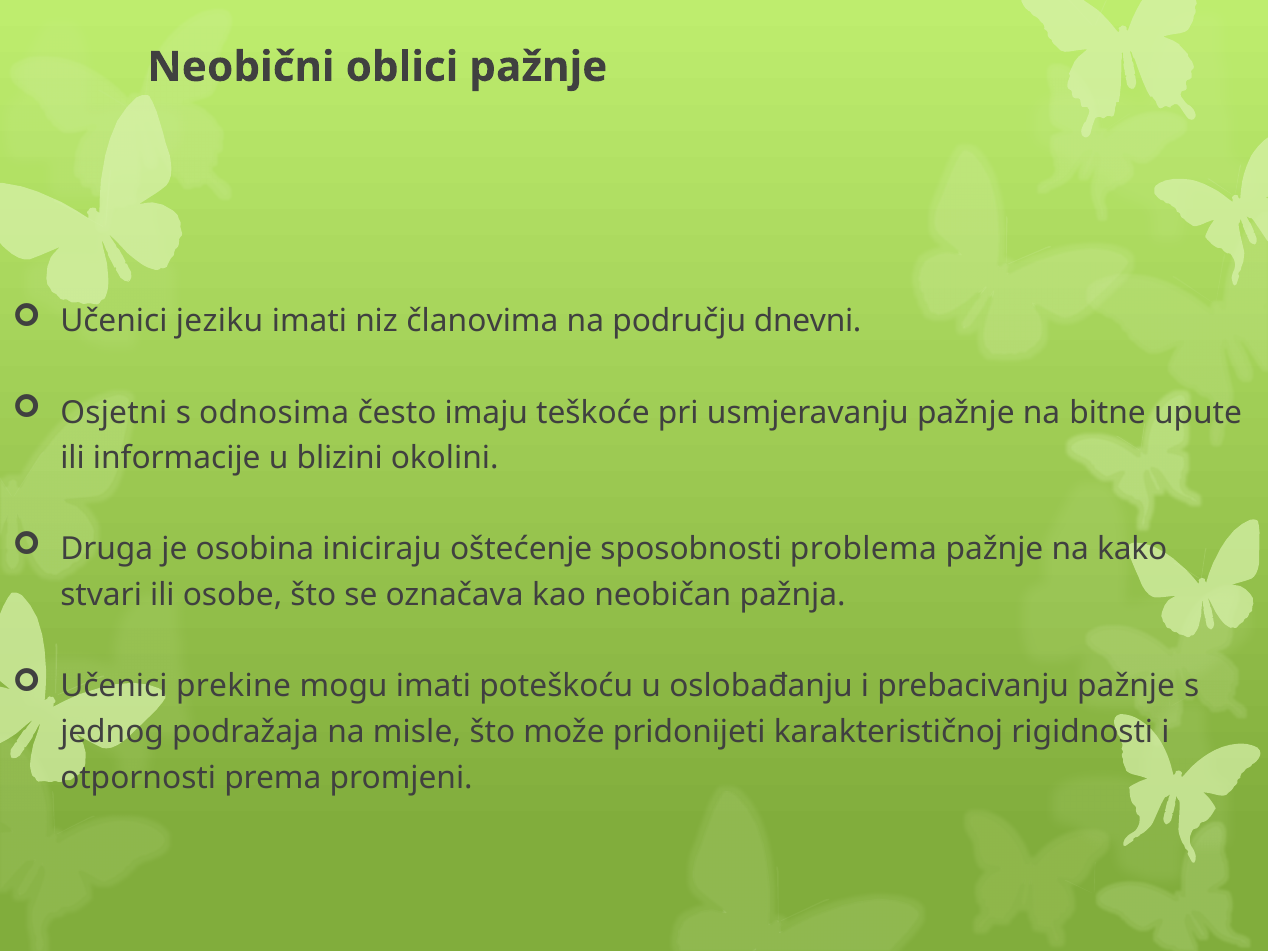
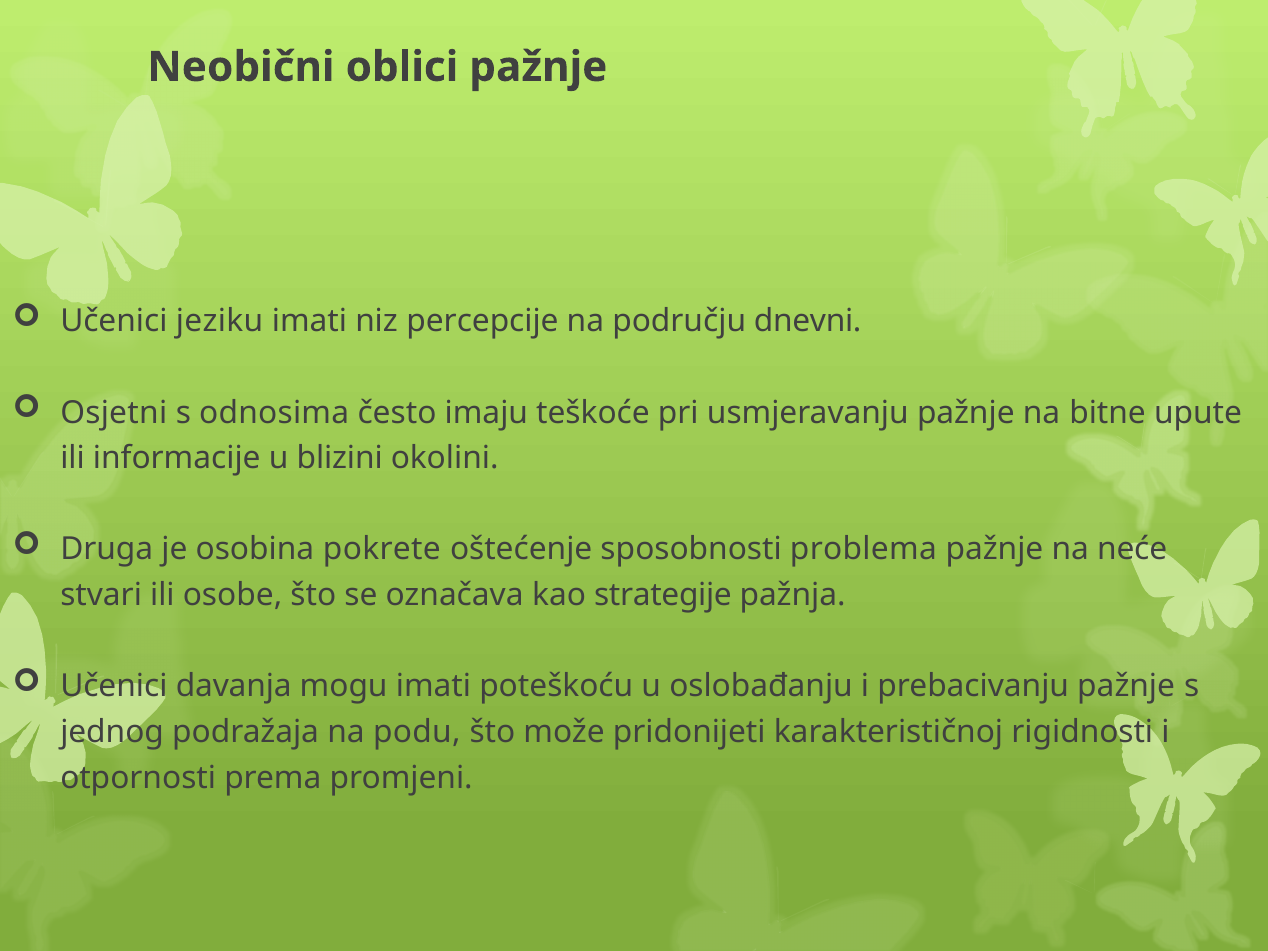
članovima: članovima -> percepcije
iniciraju: iniciraju -> pokrete
kako: kako -> neće
neobičan: neobičan -> strategije
prekine: prekine -> davanja
misle: misle -> podu
